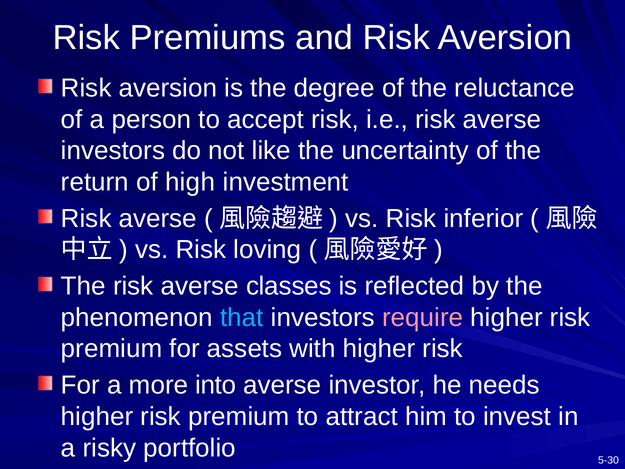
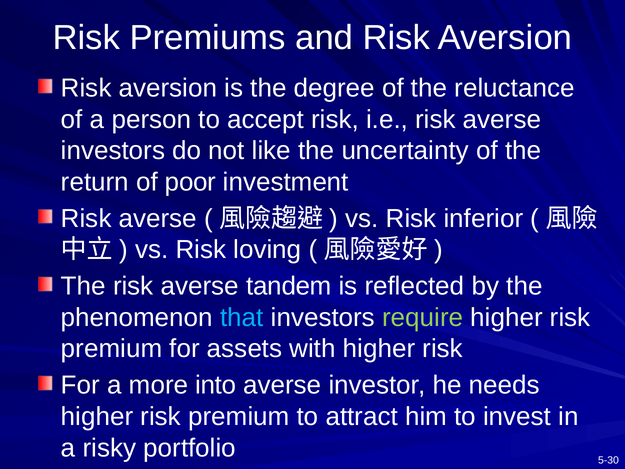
high: high -> poor
classes: classes -> tandem
require colour: pink -> light green
